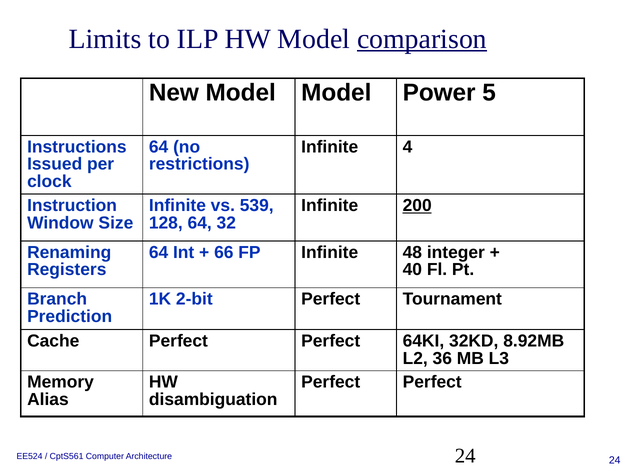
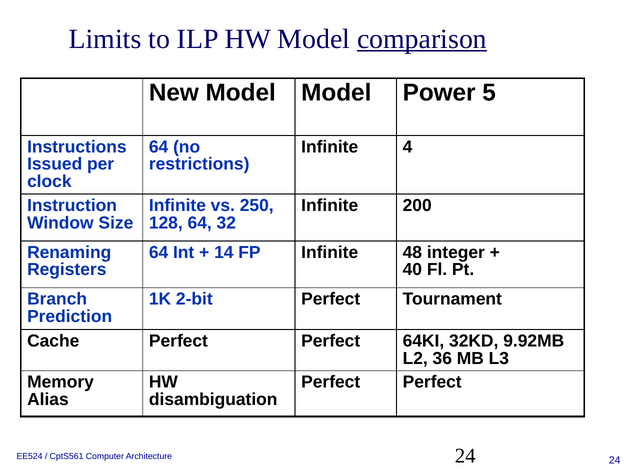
539: 539 -> 250
200 underline: present -> none
66: 66 -> 14
8.92MB: 8.92MB -> 9.92MB
